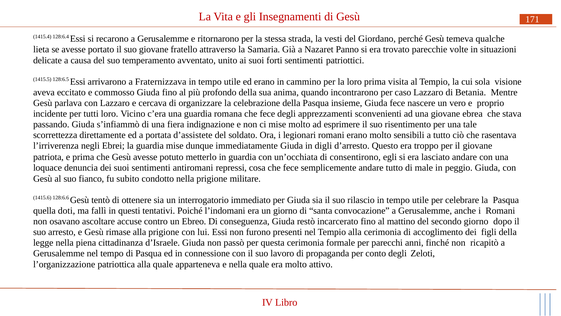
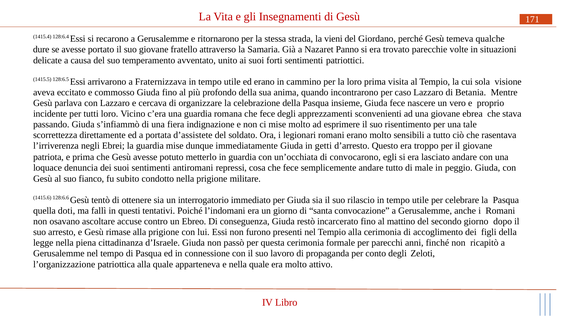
vesti: vesti -> vieni
lieta: lieta -> dure
digli: digli -> getti
consentirono: consentirono -> convocarono
